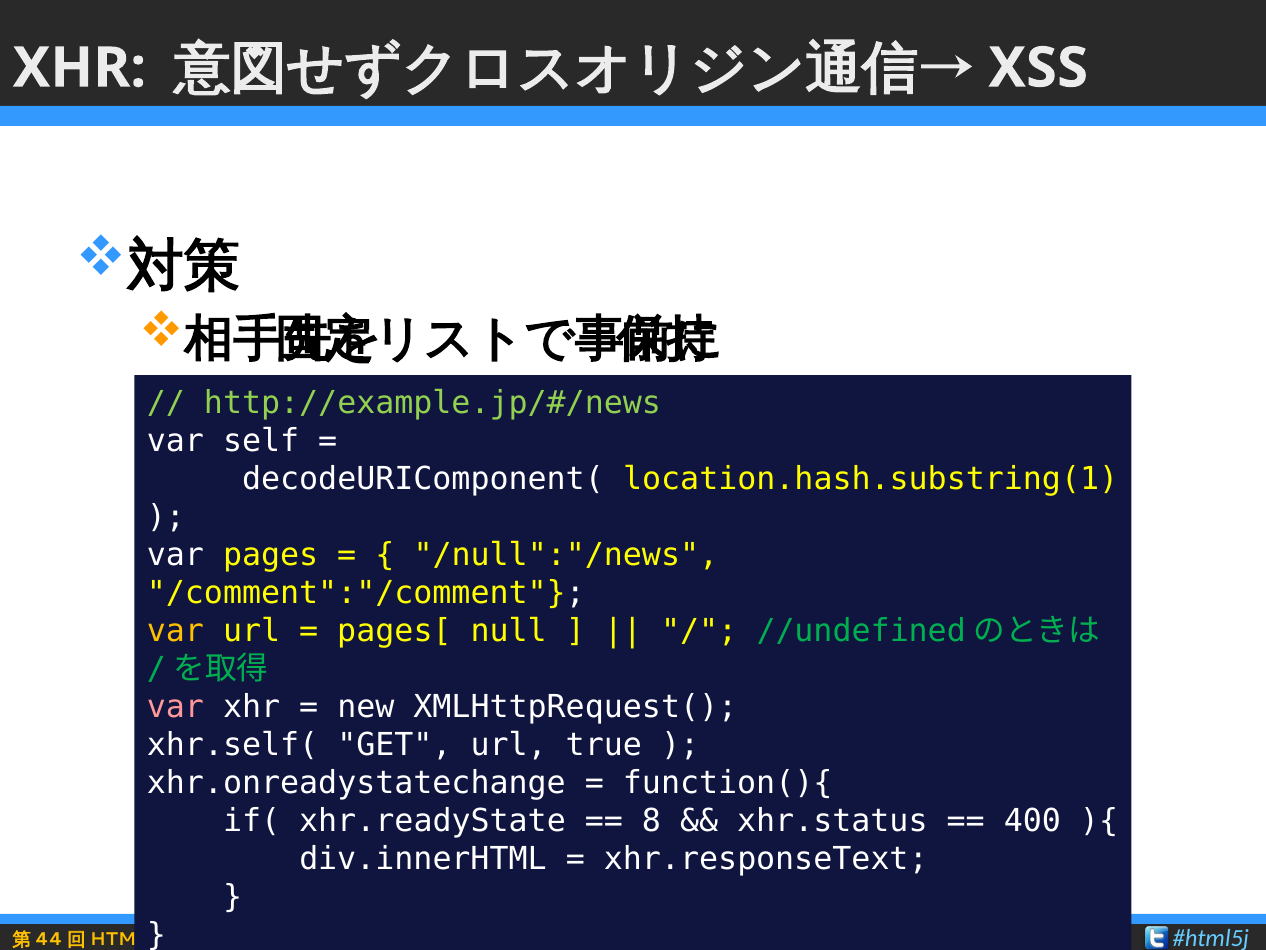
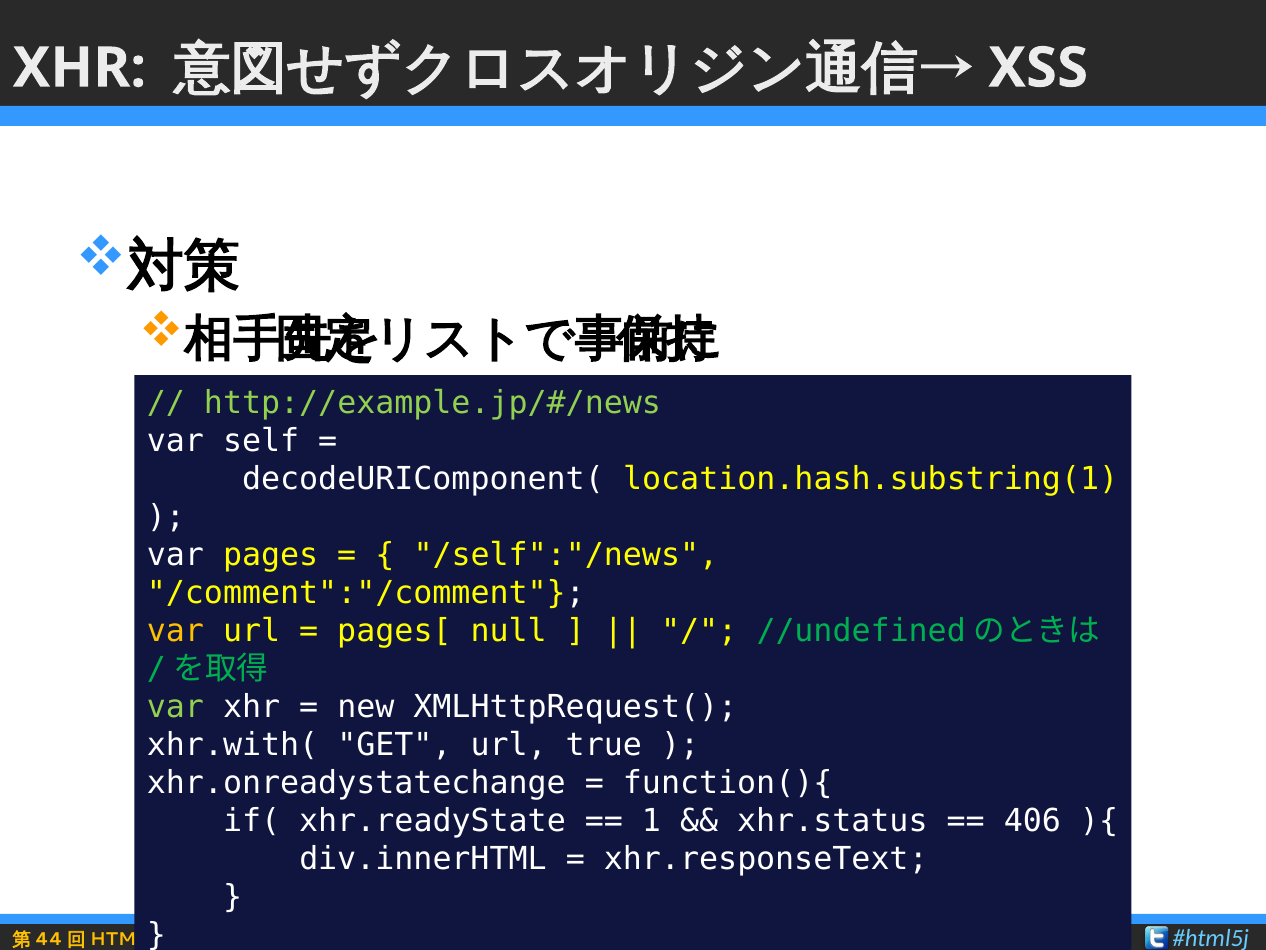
/null":"/news: /null":"/news -> /self":"/news
var at (175, 706) colour: pink -> light green
xhr.self(: xhr.self( -> xhr.with(
8: 8 -> 1
400: 400 -> 406
